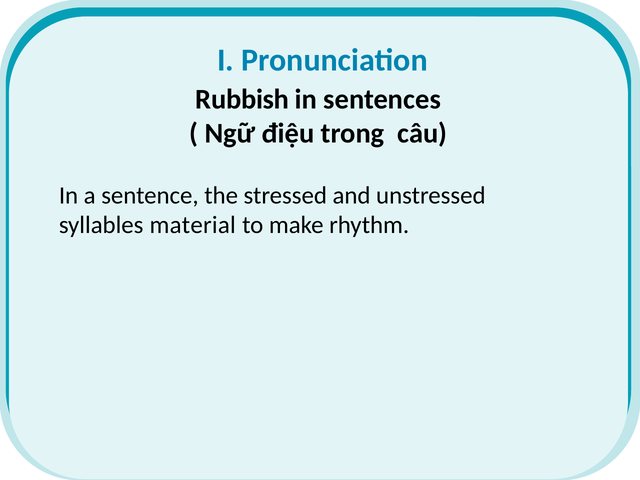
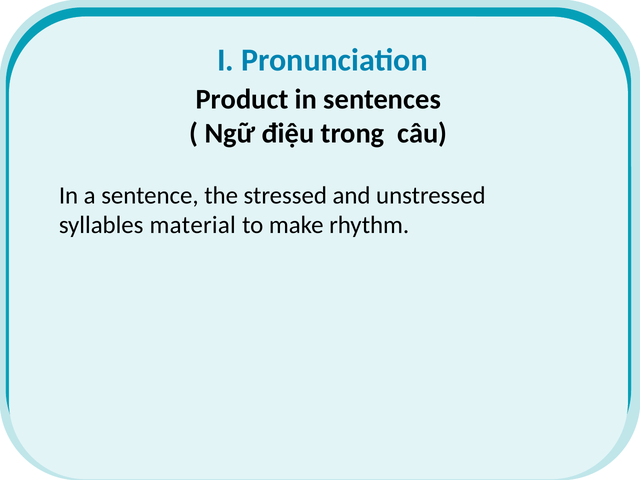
Rubbish: Rubbish -> Product
